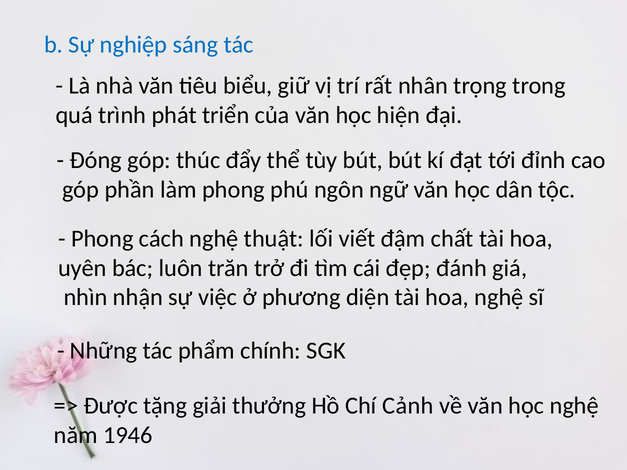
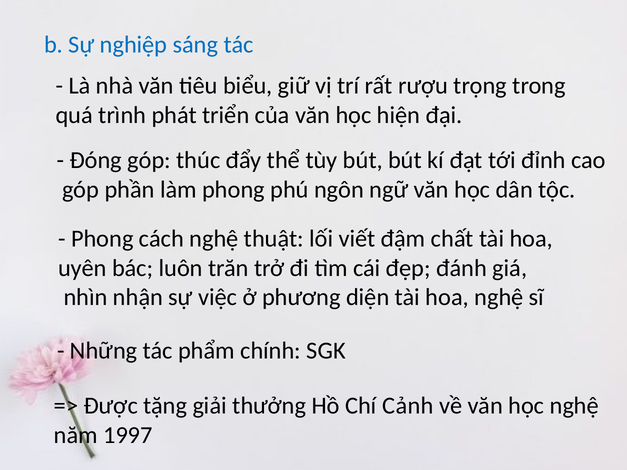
nhân: nhân -> rượu
1946: 1946 -> 1997
